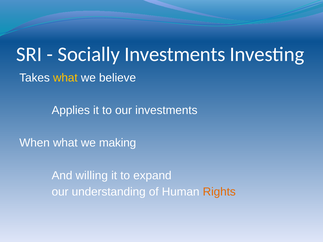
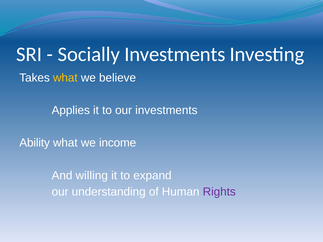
When: When -> Ability
making: making -> income
Rights colour: orange -> purple
